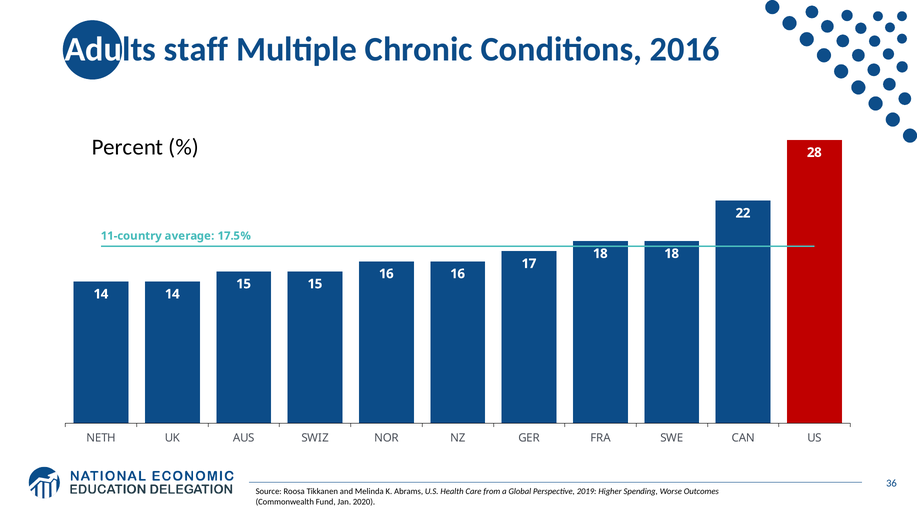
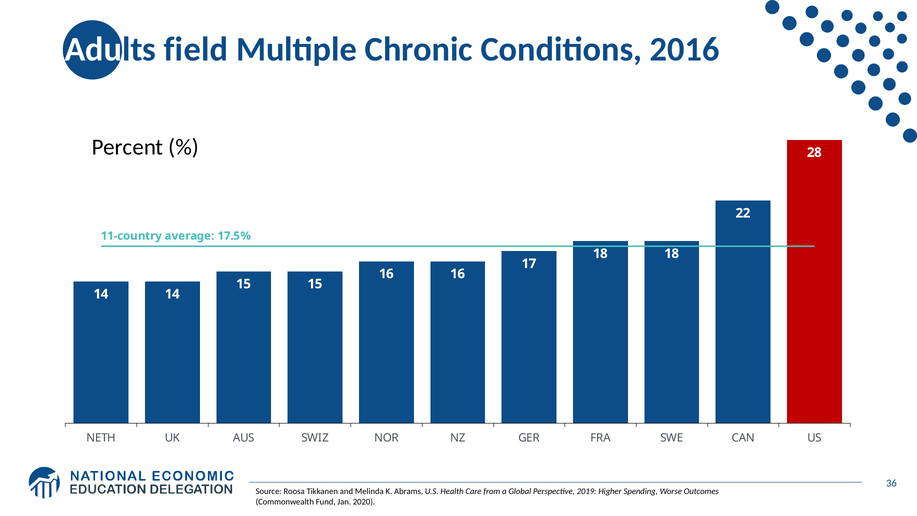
staff: staff -> field
